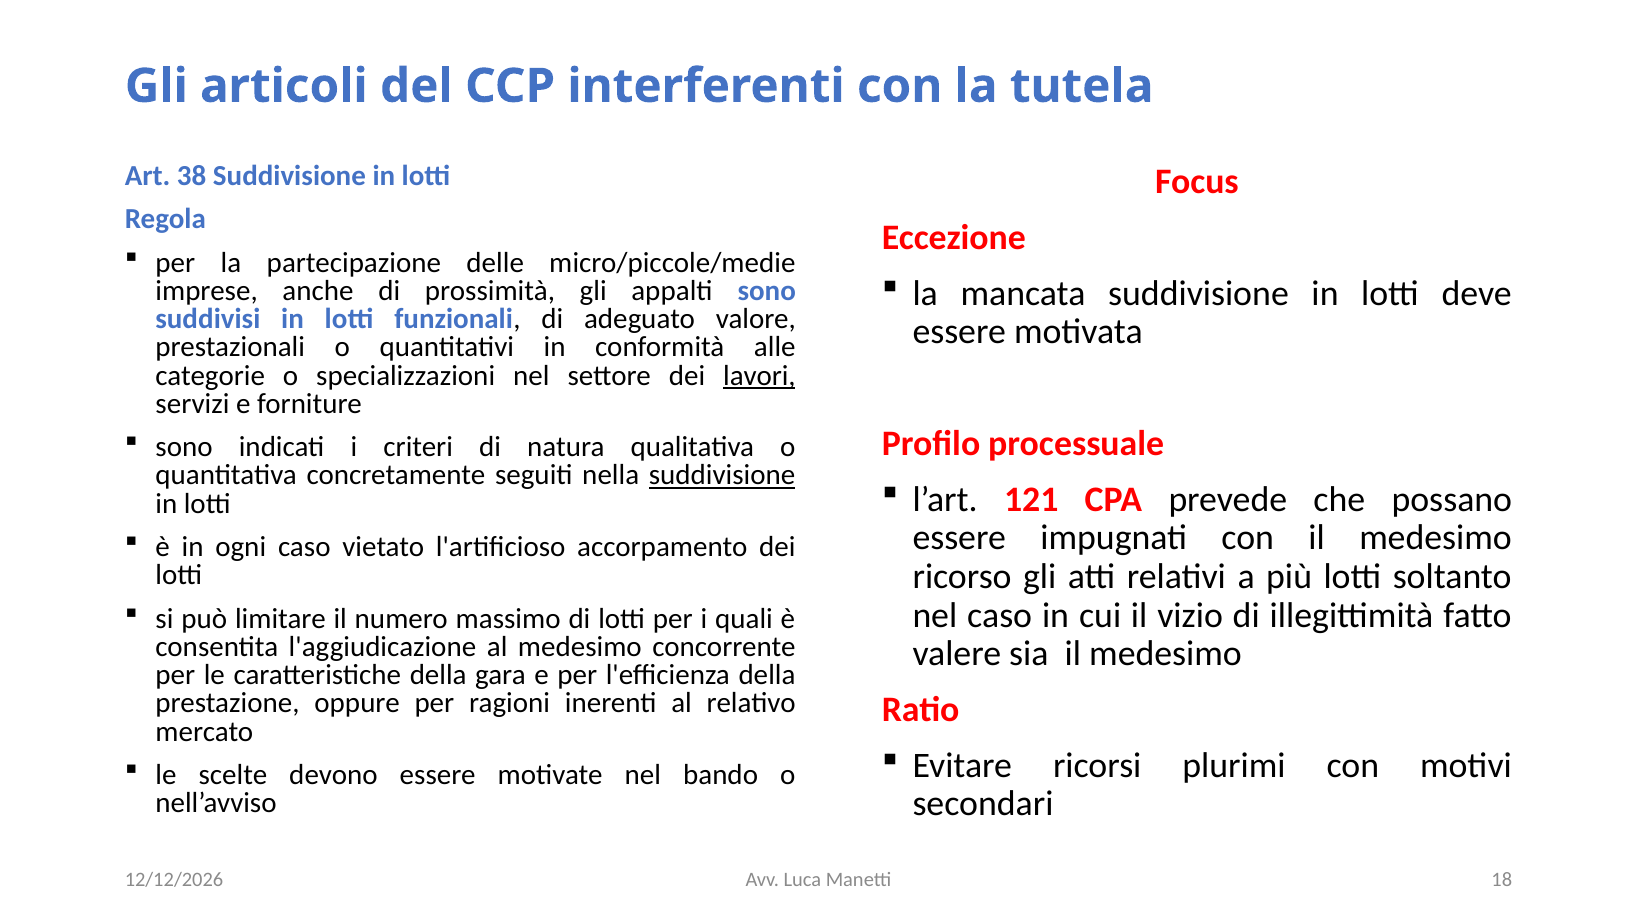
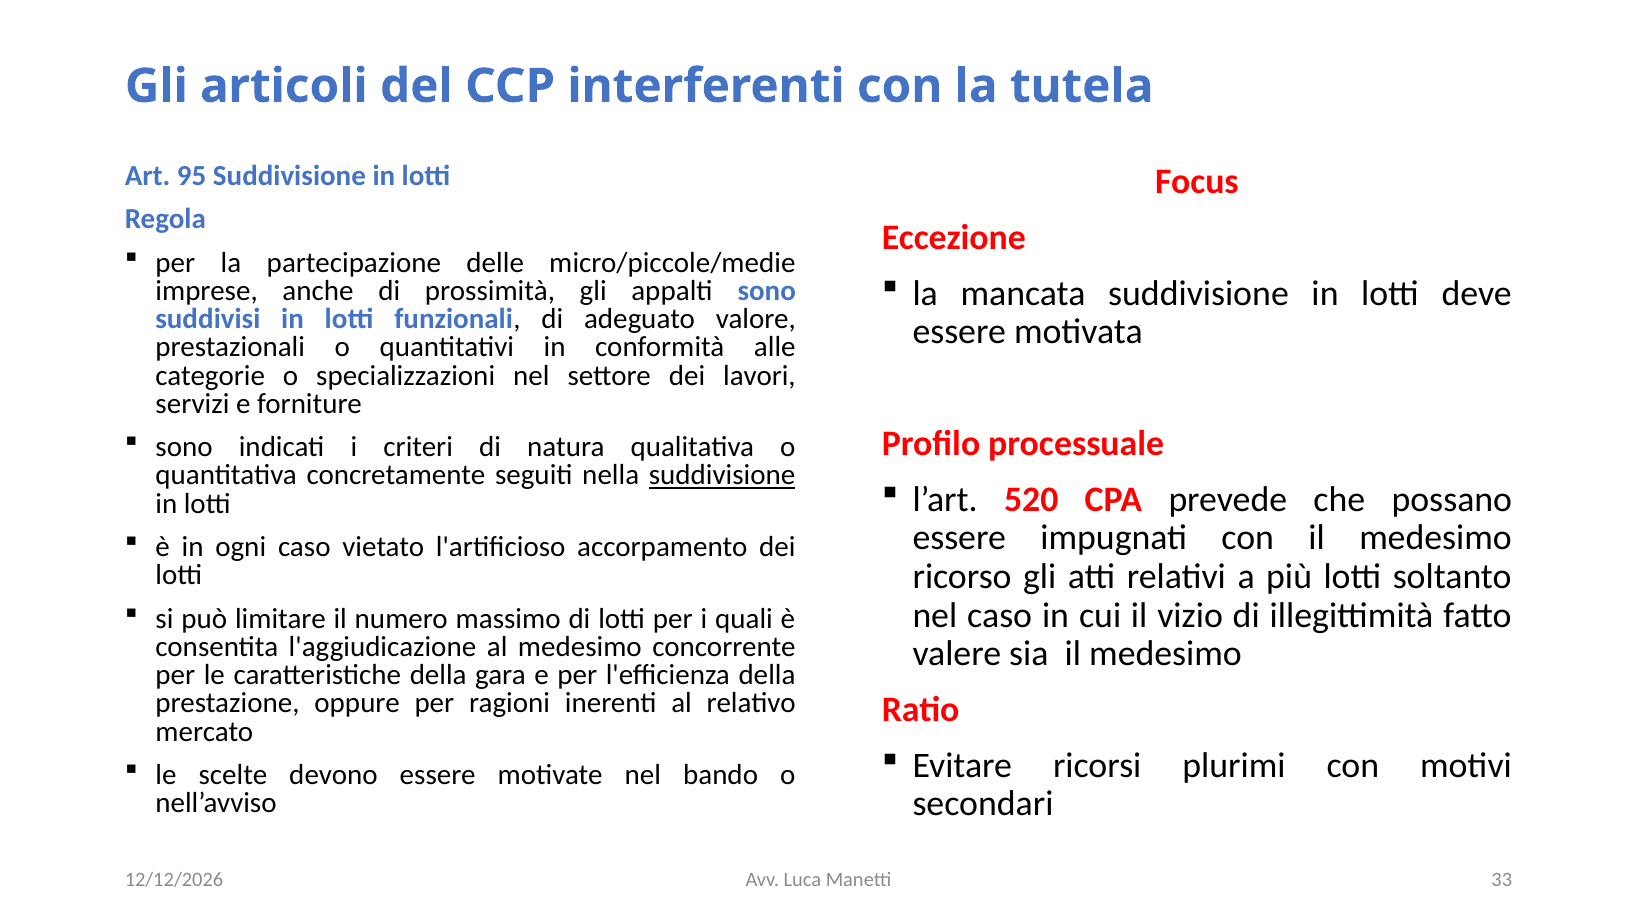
38: 38 -> 95
lavori underline: present -> none
121: 121 -> 520
18: 18 -> 33
